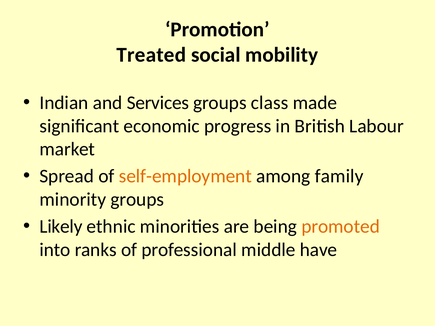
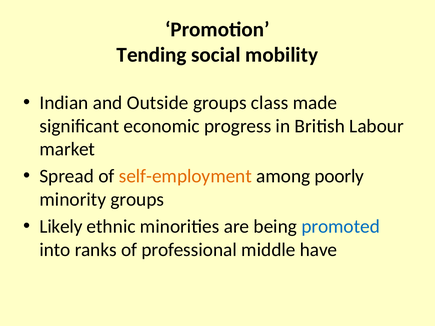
Treated: Treated -> Tending
Services: Services -> Outside
family: family -> poorly
promoted colour: orange -> blue
